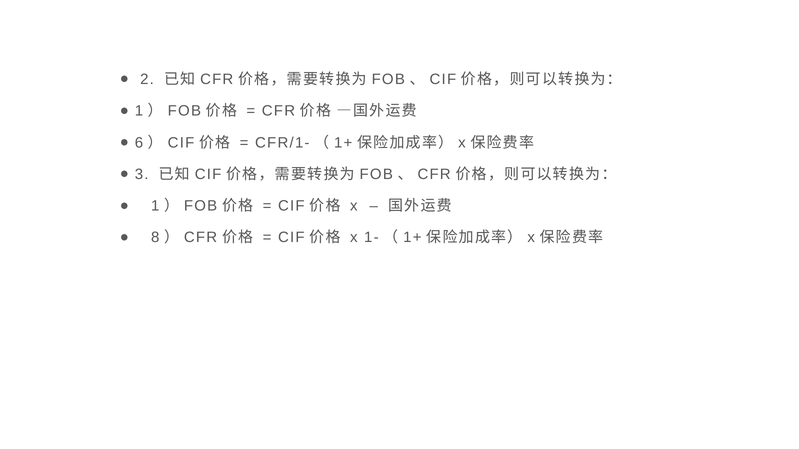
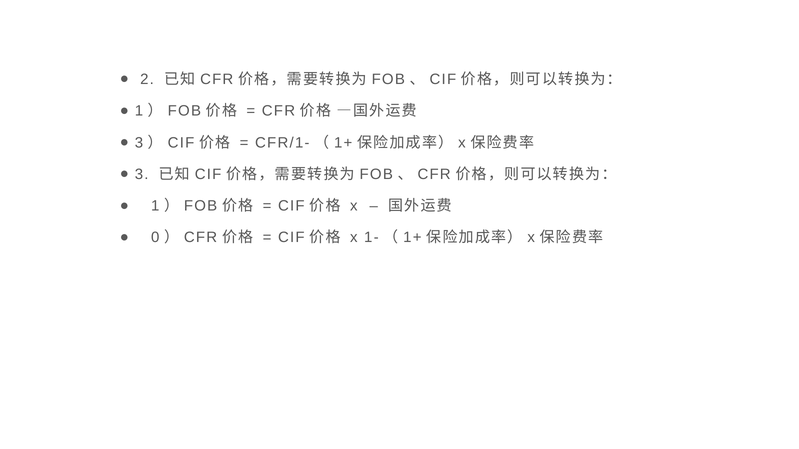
6 at (139, 143): 6 -> 3
8: 8 -> 0
